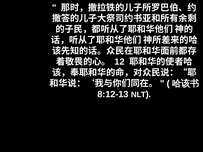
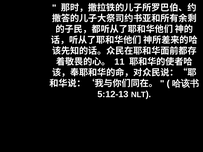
12: 12 -> 11
8:12-13: 8:12-13 -> 5:12-13
